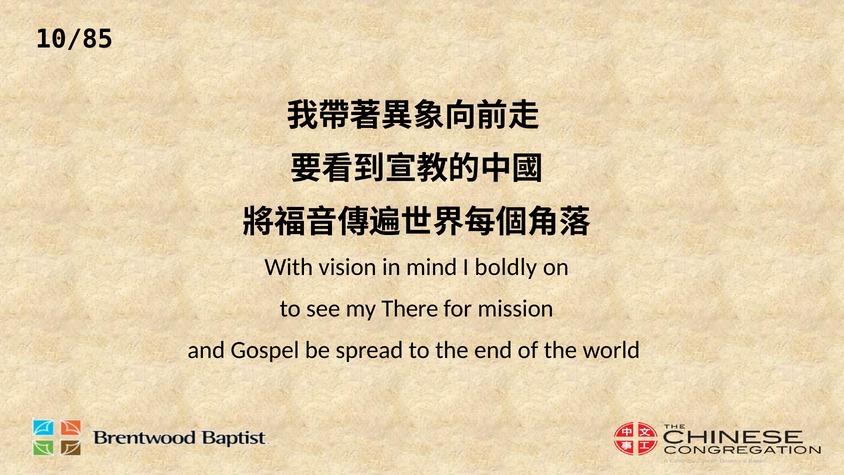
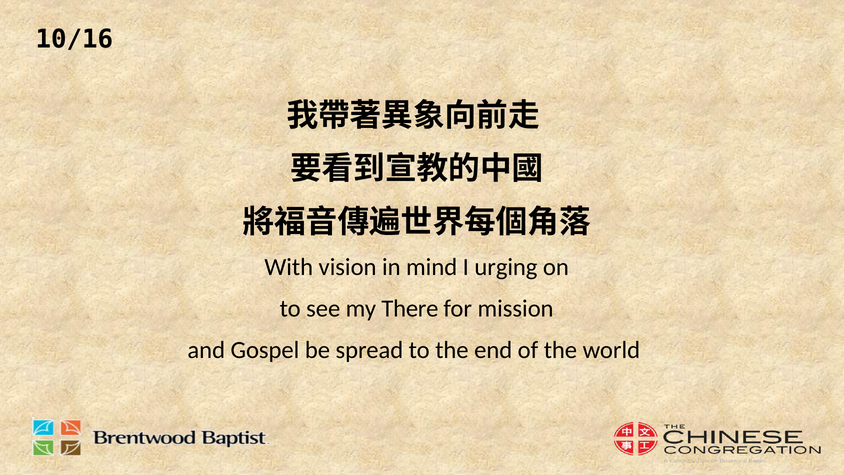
10/85: 10/85 -> 10/16
boldly: boldly -> urging
